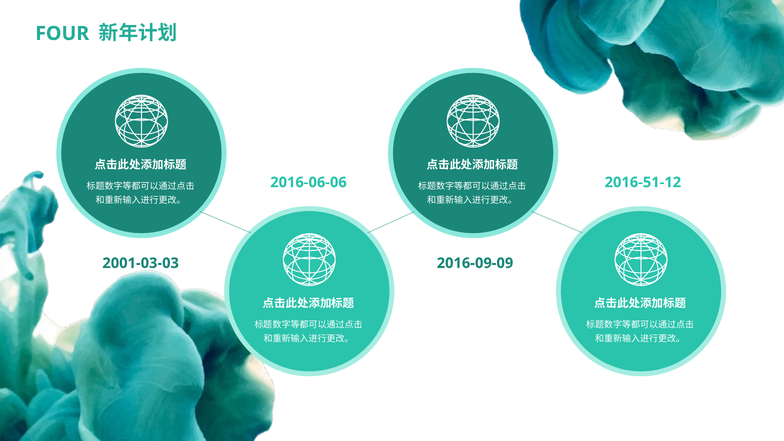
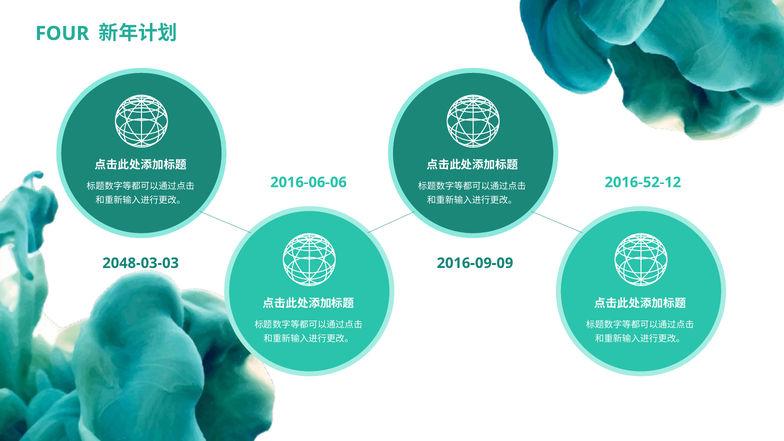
2016-51-12: 2016-51-12 -> 2016-52-12
2001-03-03: 2001-03-03 -> 2048-03-03
